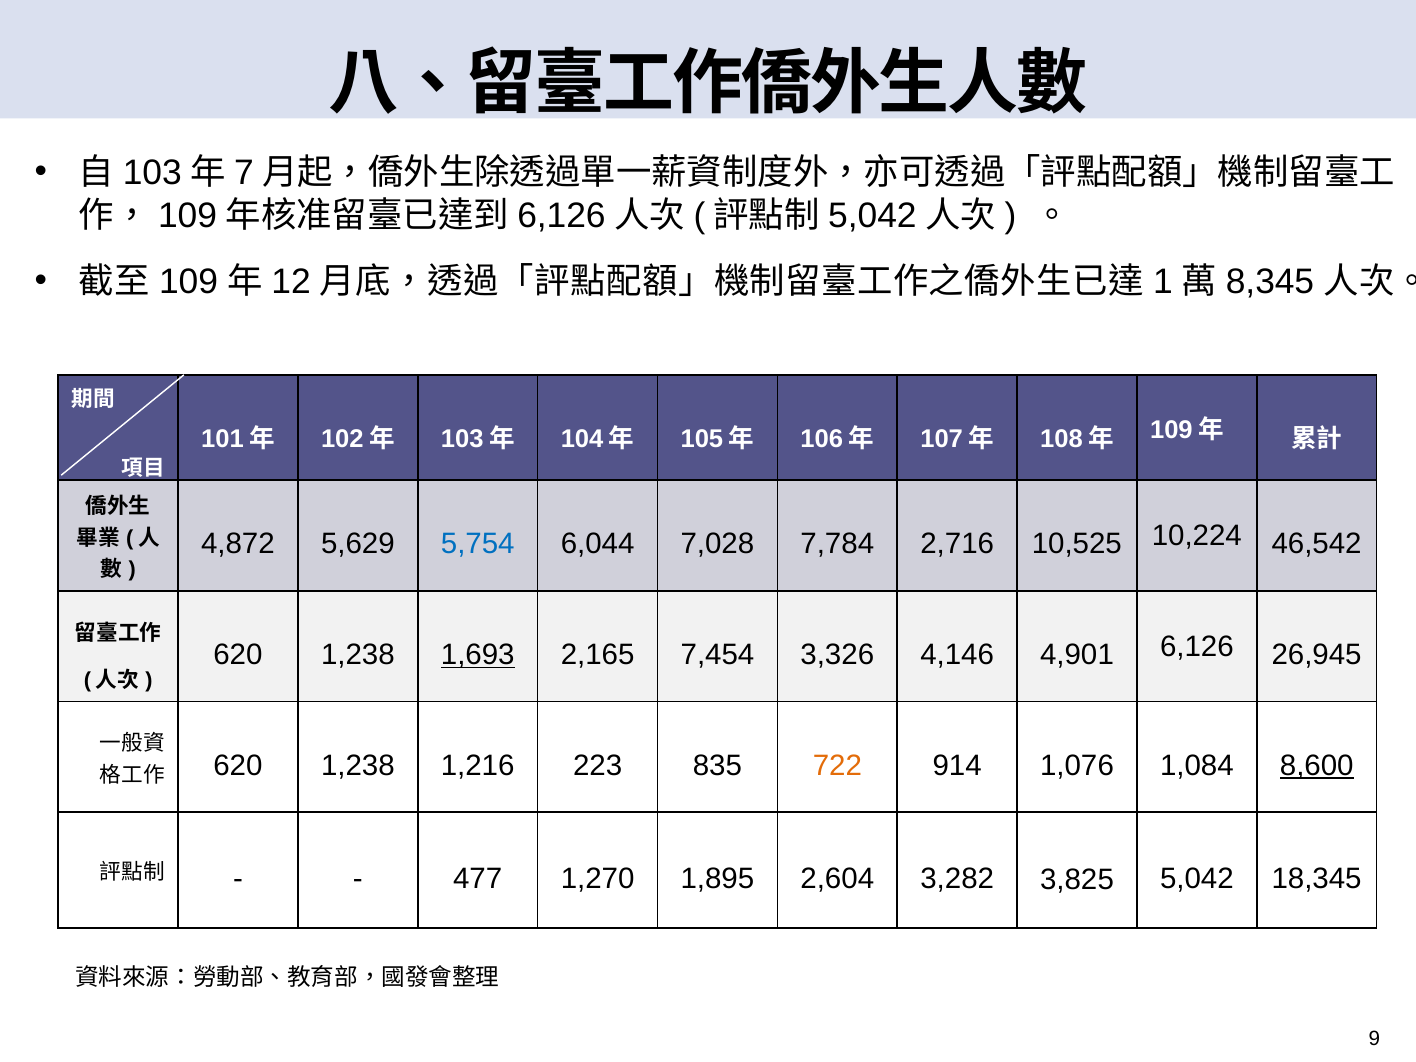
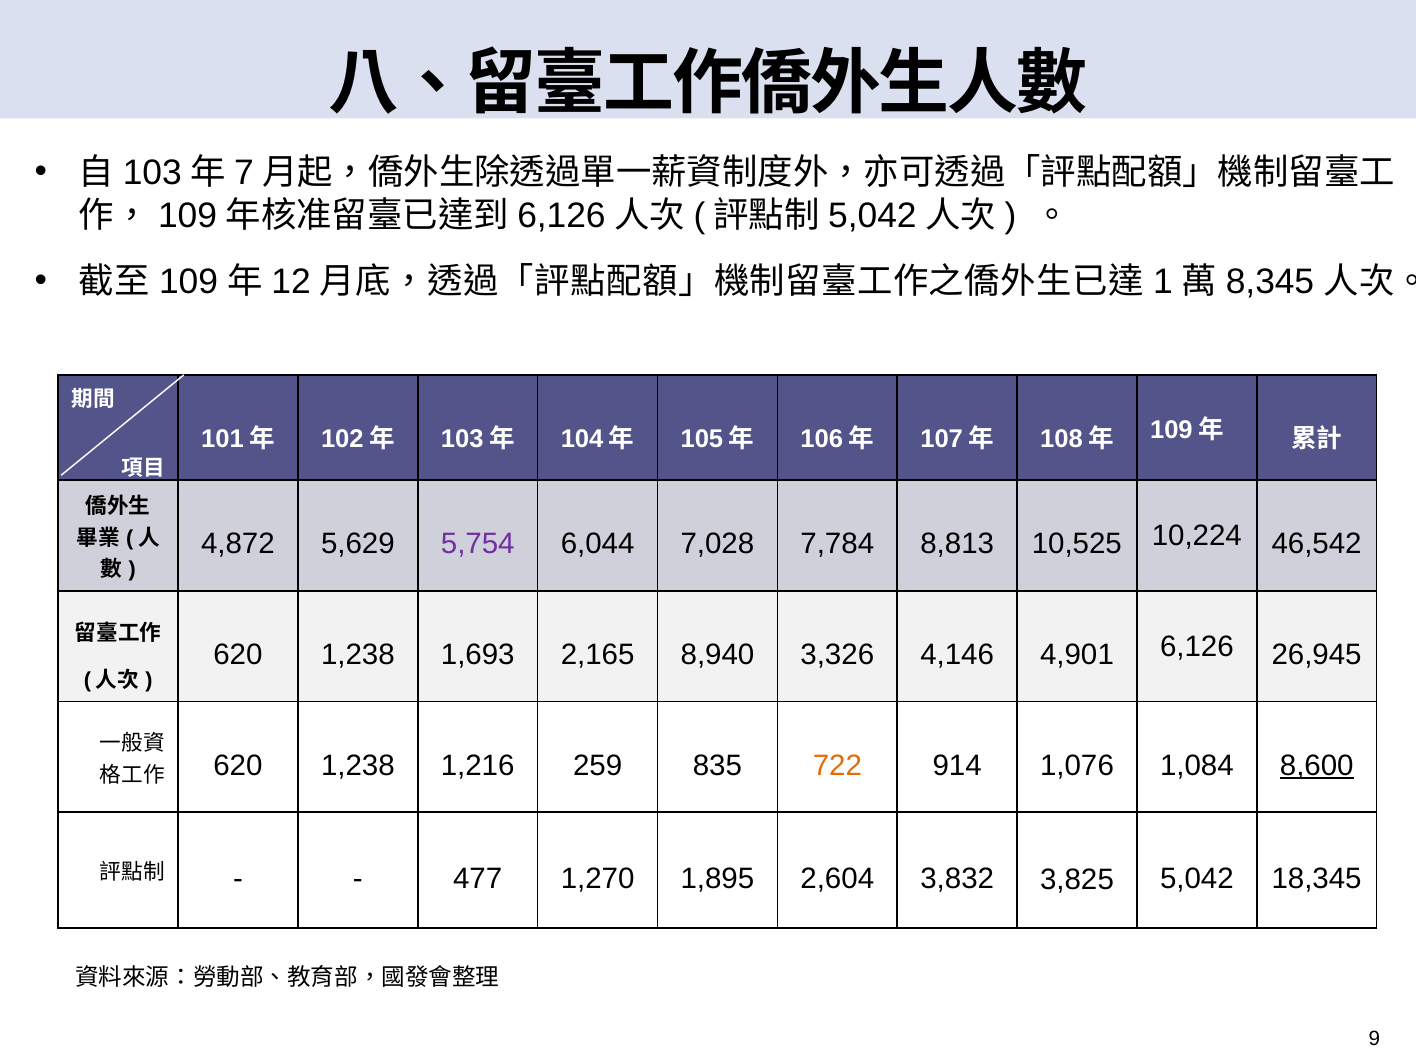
5,754 colour: blue -> purple
2,716: 2,716 -> 8,813
1,693 underline: present -> none
7,454: 7,454 -> 8,940
223: 223 -> 259
3,282: 3,282 -> 3,832
